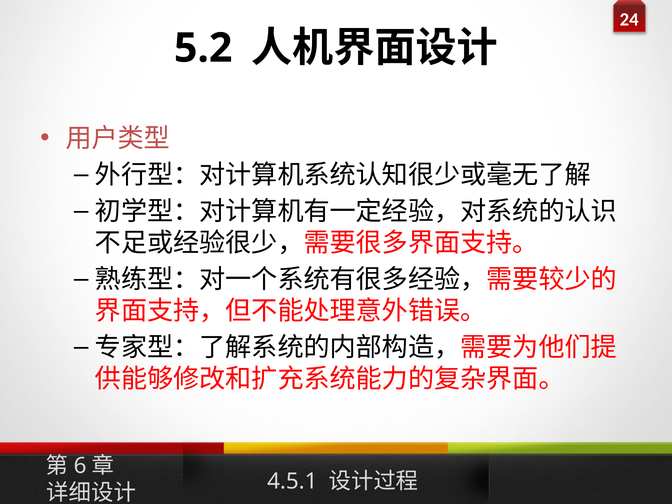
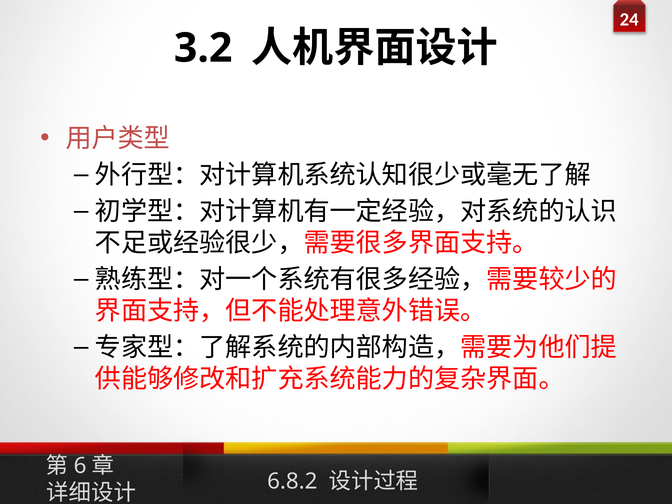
5.2: 5.2 -> 3.2
4.5.1: 4.5.1 -> 6.8.2
